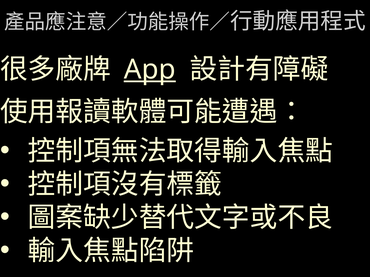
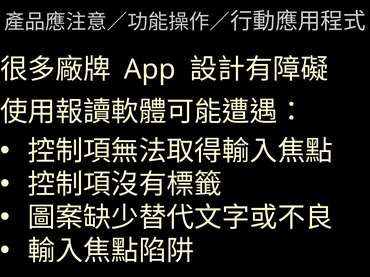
App underline: present -> none
